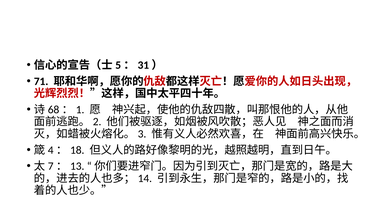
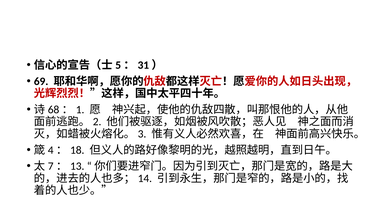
71: 71 -> 69
